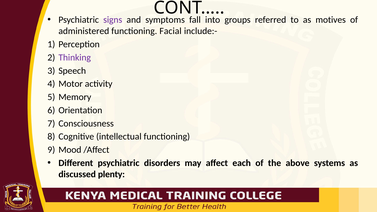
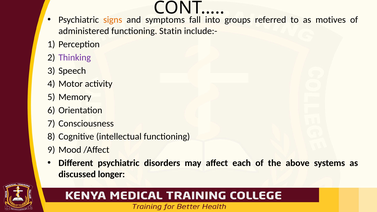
signs colour: purple -> orange
Facial: Facial -> Statin
plenty: plenty -> longer
